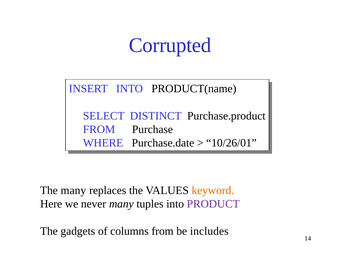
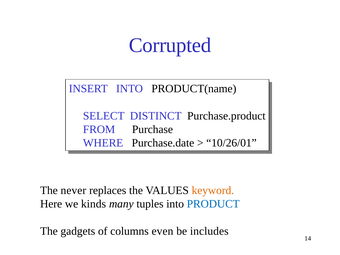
The many: many -> never
never: never -> kinds
PRODUCT colour: purple -> blue
columns from: from -> even
